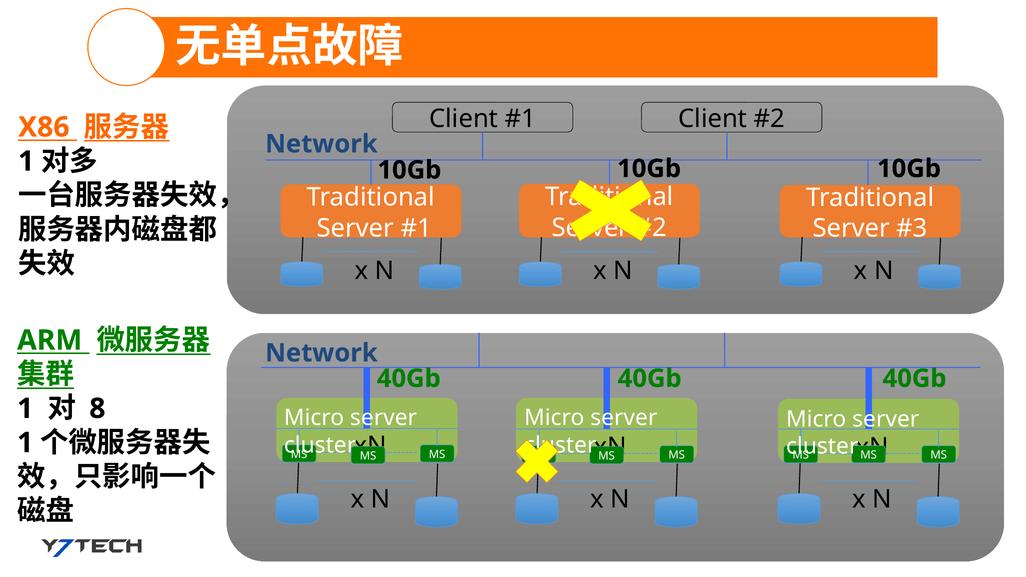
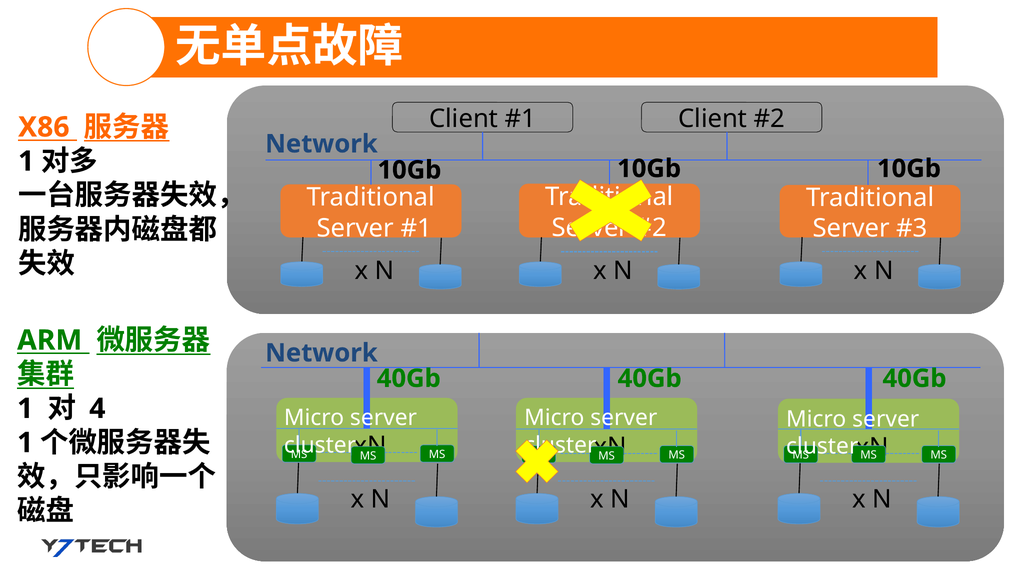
8: 8 -> 4
